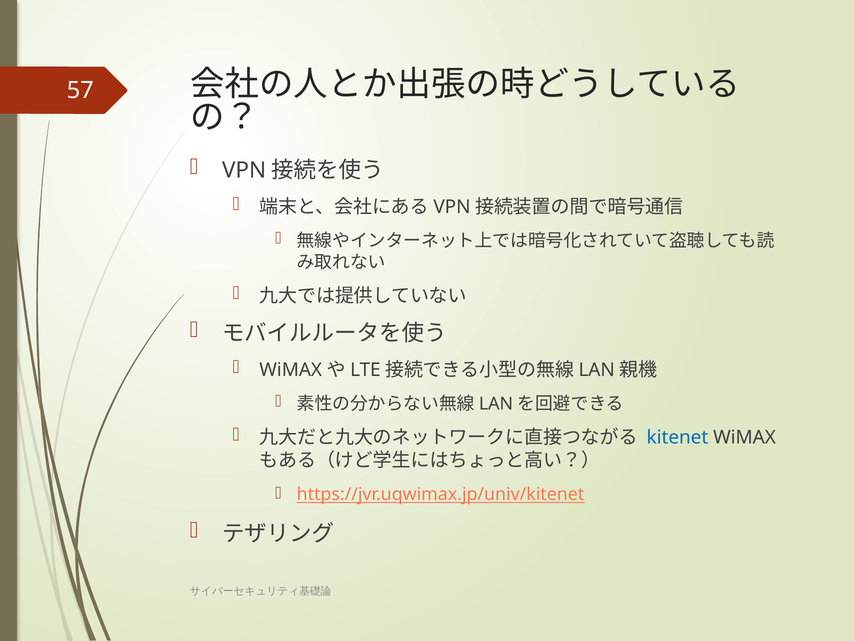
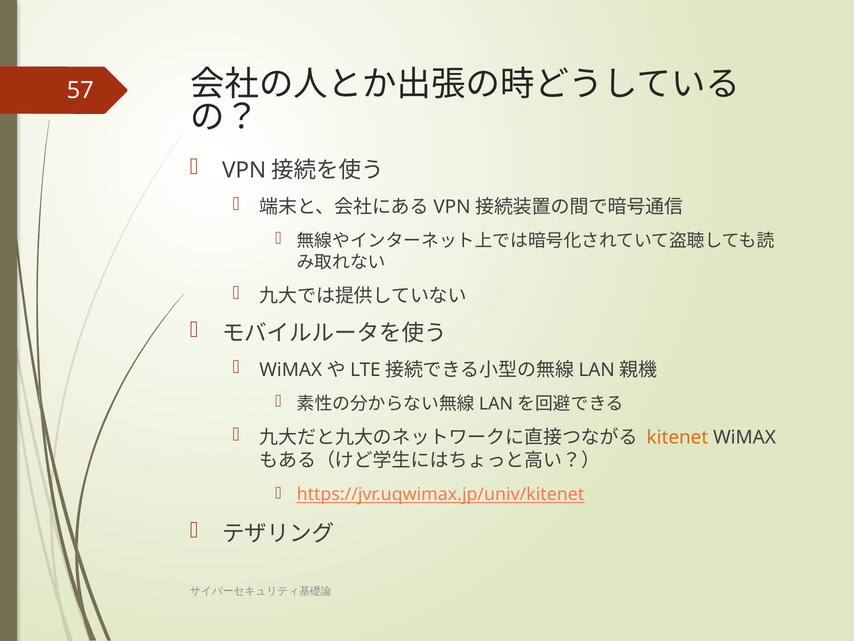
kitenet colour: blue -> orange
